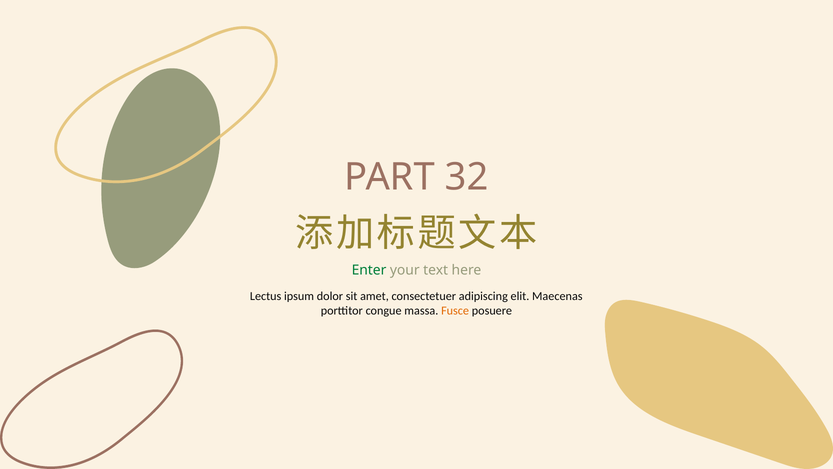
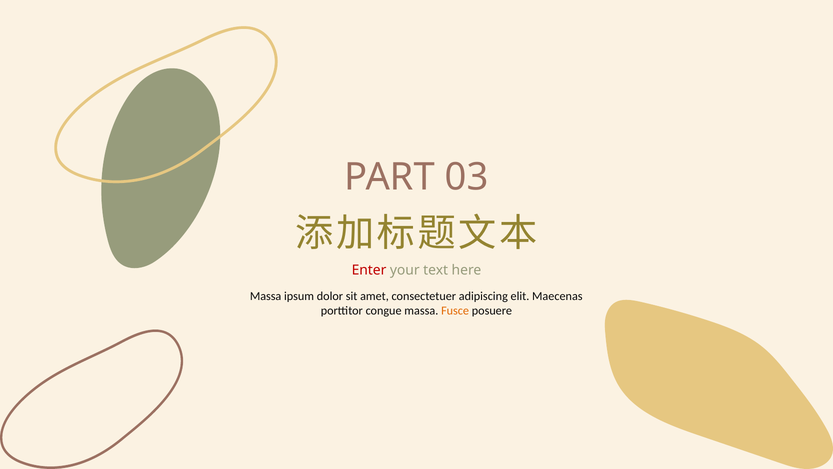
32: 32 -> 03
Enter colour: green -> red
Lectus at (266, 296): Lectus -> Massa
